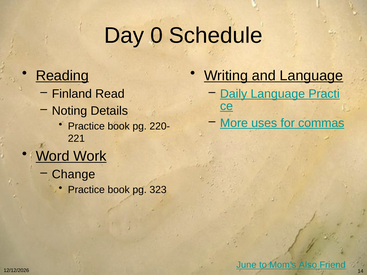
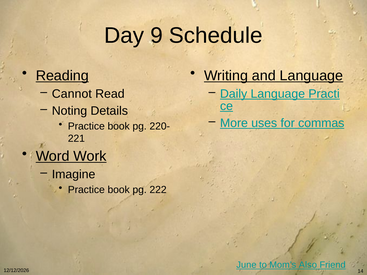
0: 0 -> 9
Finland: Finland -> Cannot
Change: Change -> Imagine
323: 323 -> 222
